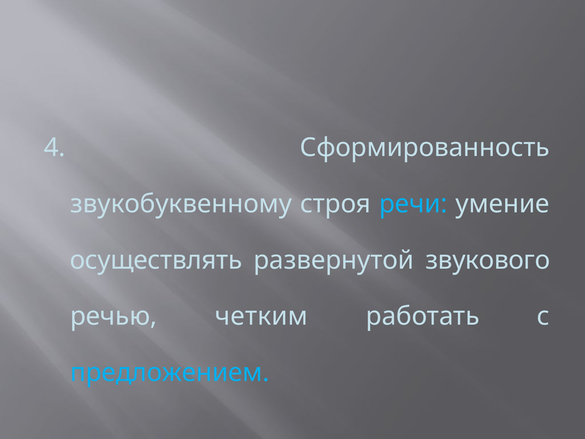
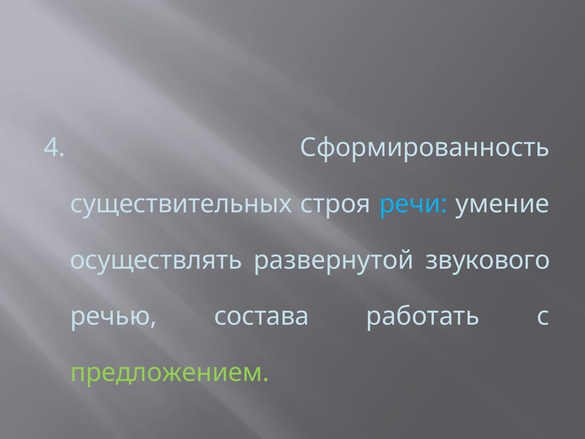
звукобуквенному: звукобуквенному -> существительных
четким: четким -> состава
предложением colour: light blue -> light green
